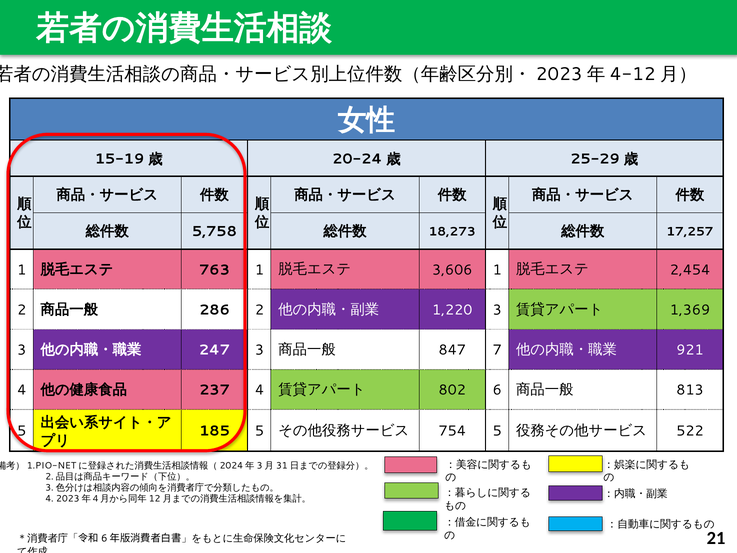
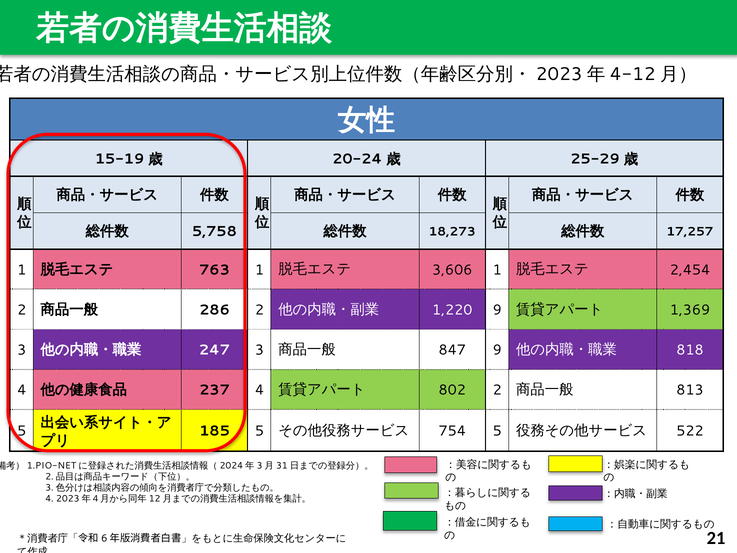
1,220 3: 3 -> 9
847 7: 7 -> 9
921: 921 -> 818
802 6: 6 -> 2
